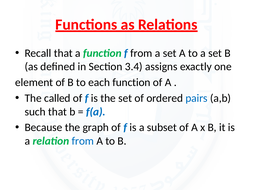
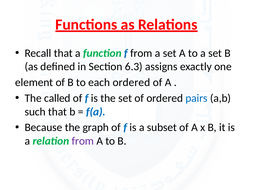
3.4: 3.4 -> 6.3
each function: function -> ordered
from at (83, 141) colour: blue -> purple
